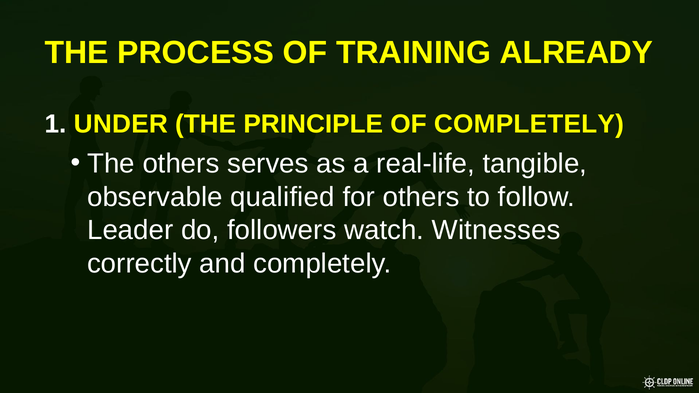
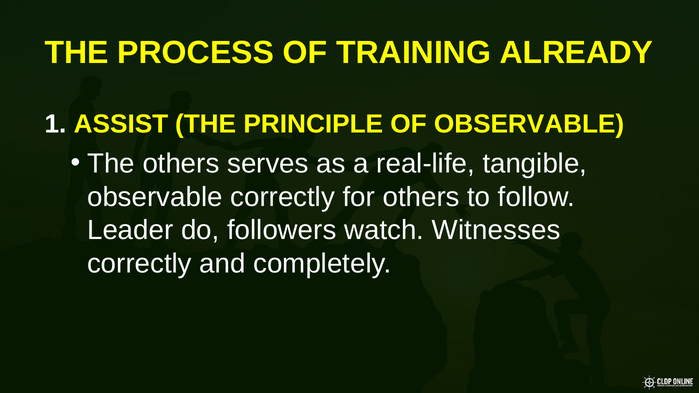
UNDER: UNDER -> ASSIST
OF COMPLETELY: COMPLETELY -> OBSERVABLE
observable qualified: qualified -> correctly
